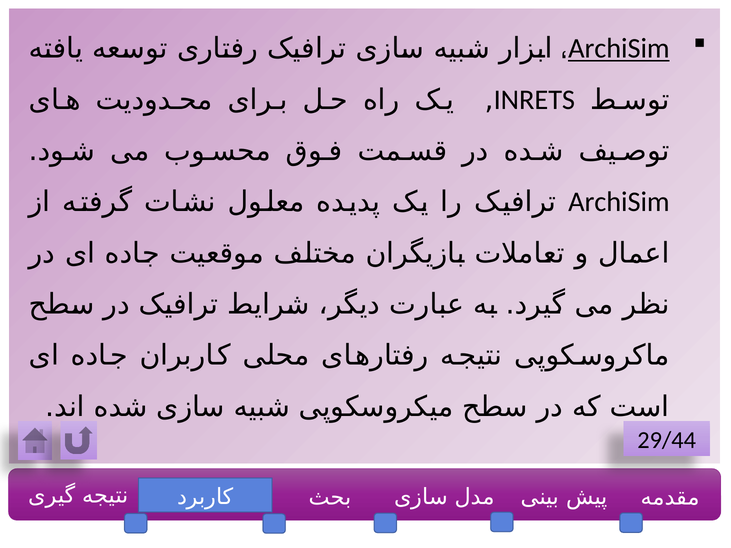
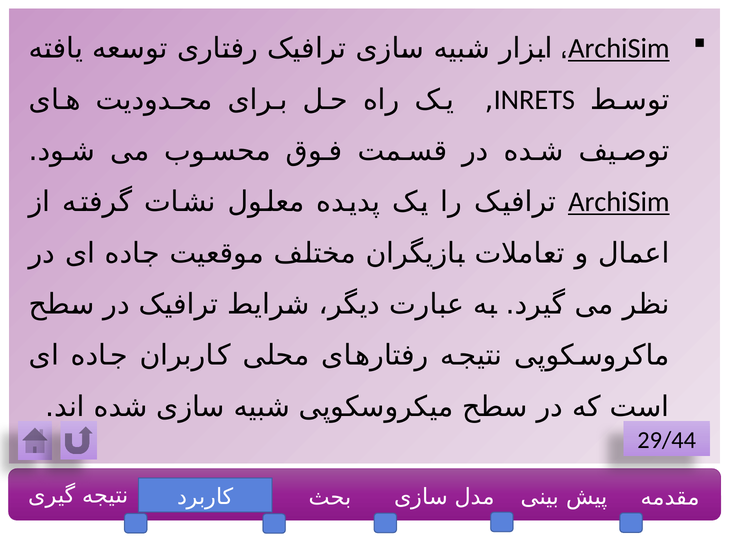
ArchiSim at (619, 202) underline: none -> present
